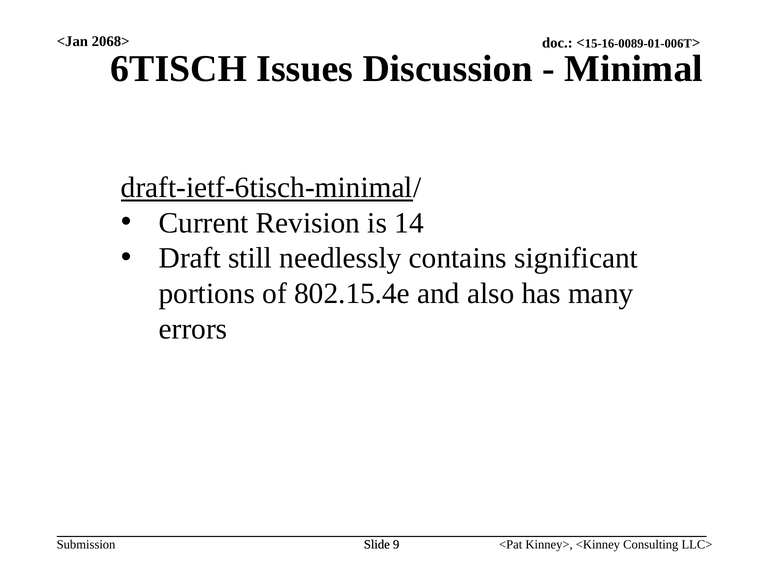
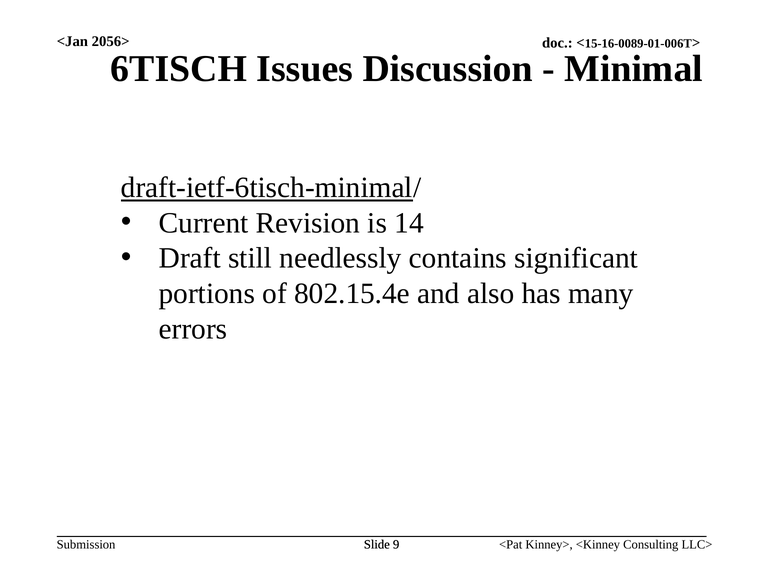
2068>: 2068> -> 2056>
